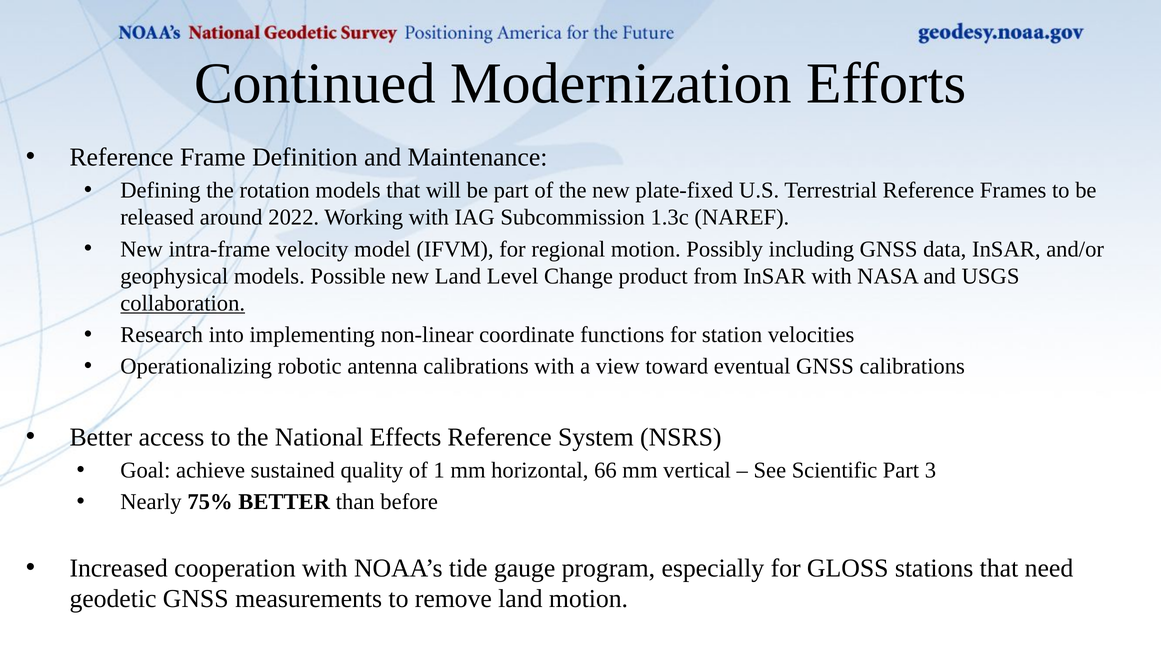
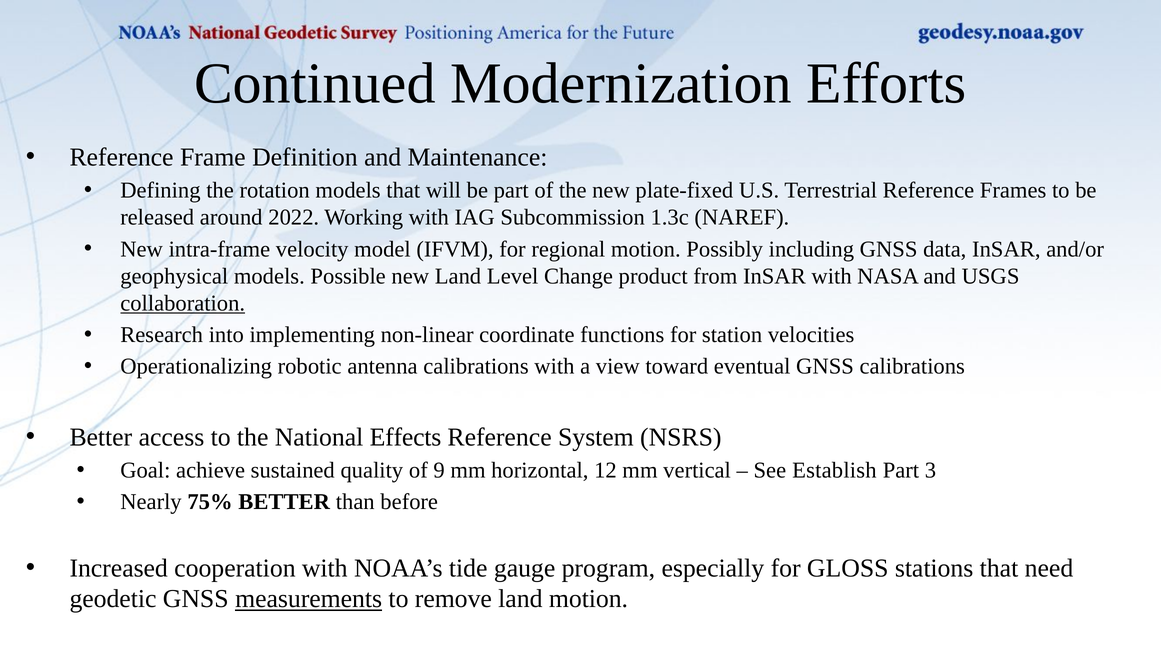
1: 1 -> 9
66: 66 -> 12
Scientific: Scientific -> Establish
measurements underline: none -> present
